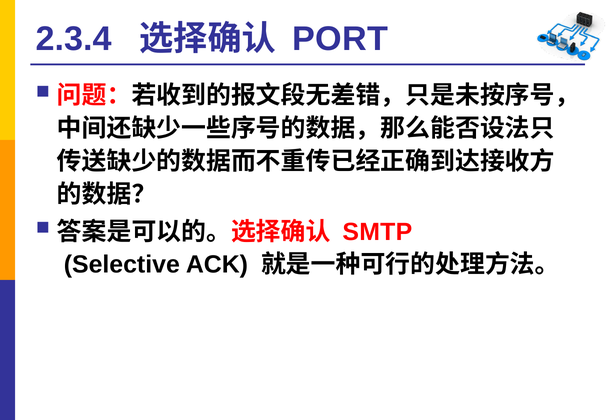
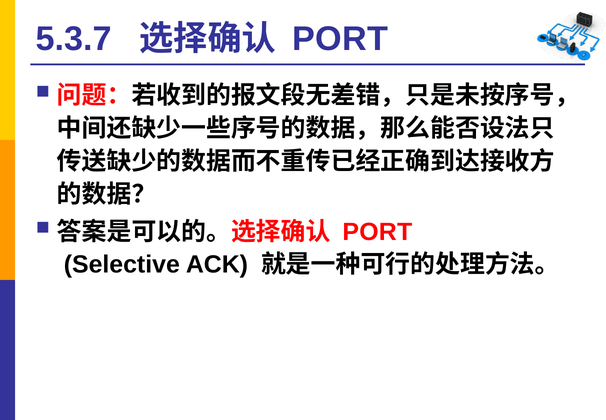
2.3.4: 2.3.4 -> 5.3.7
SMTP at (377, 232): SMTP -> PORT
